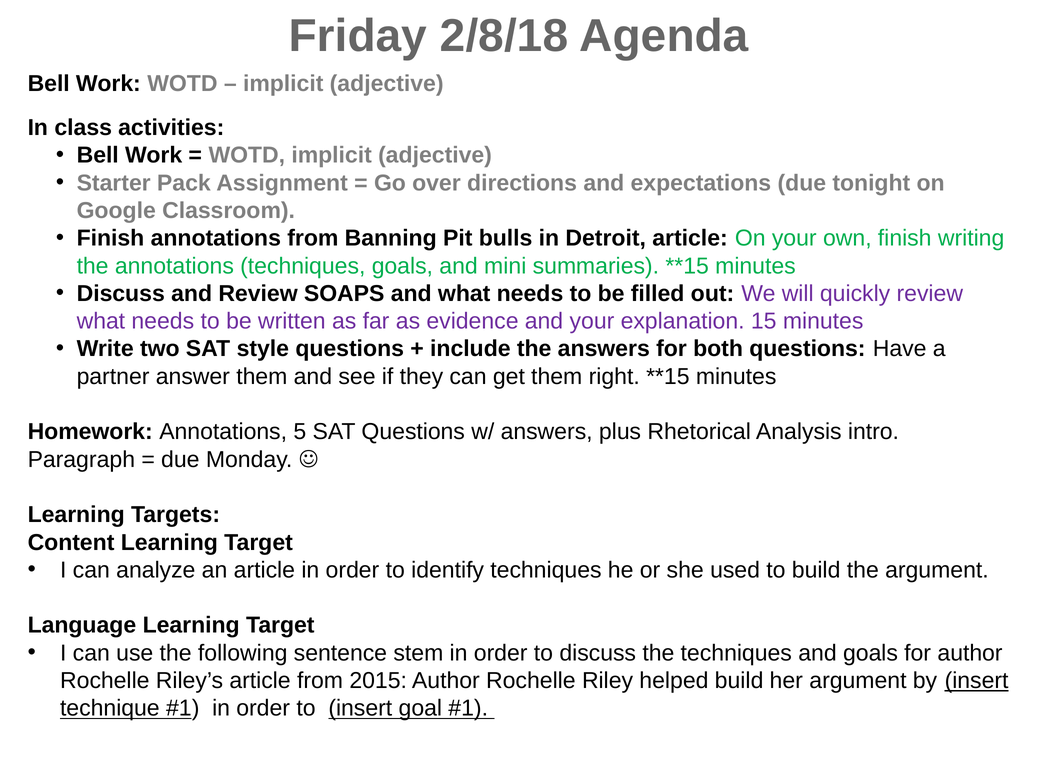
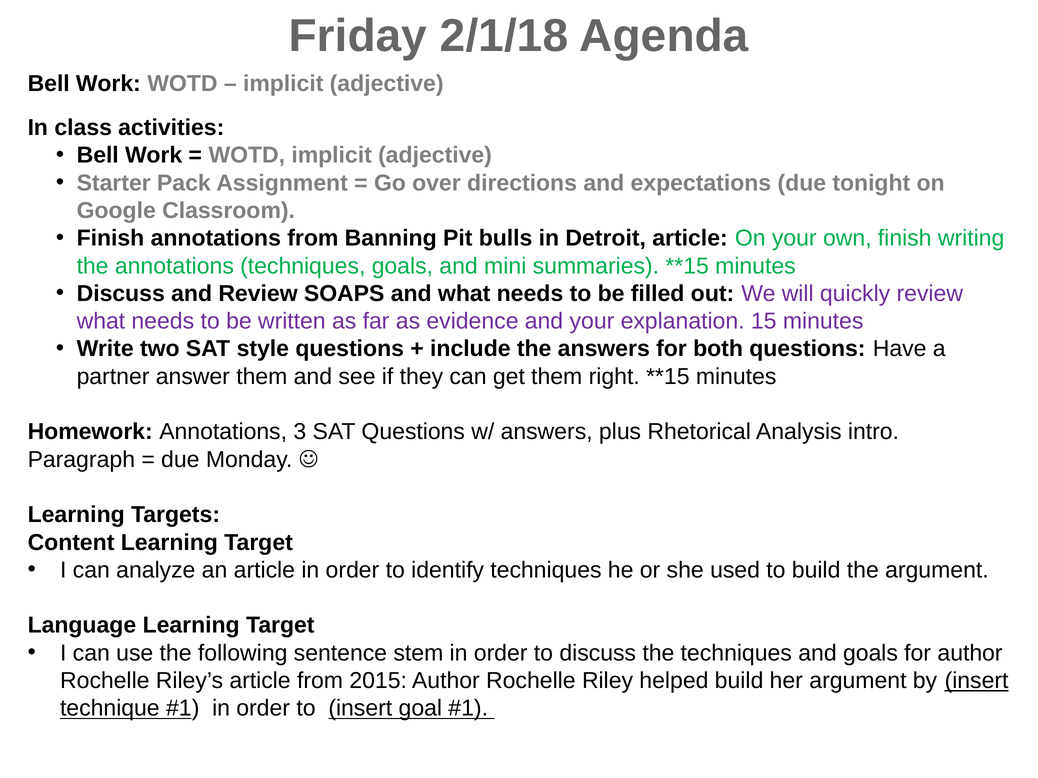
2/8/18: 2/8/18 -> 2/1/18
5: 5 -> 3
